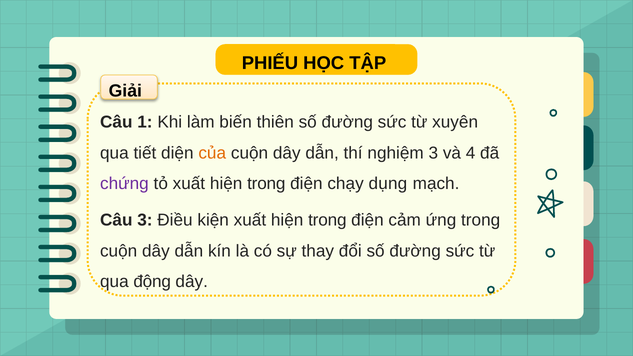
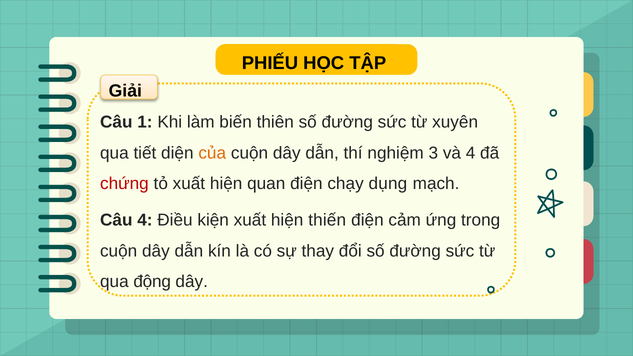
chứng colour: purple -> red
tỏ xuất hiện trong: trong -> quan
Câu 3: 3 -> 4
kiện xuất hiện trong: trong -> thiến
